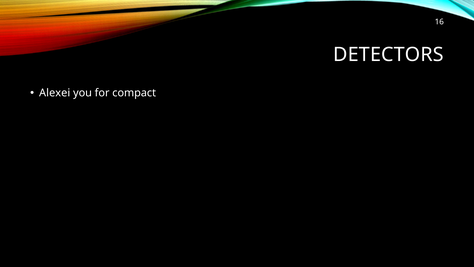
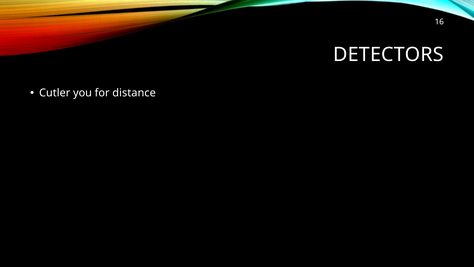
Alexei: Alexei -> Cutler
compact: compact -> distance
